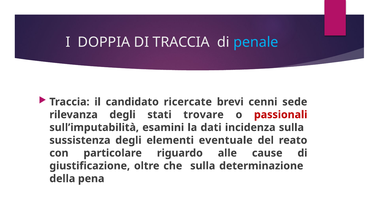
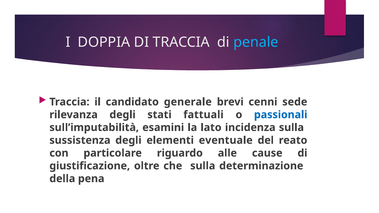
ricercate: ricercate -> generale
trovare: trovare -> fattuali
passionali colour: red -> blue
dati: dati -> lato
